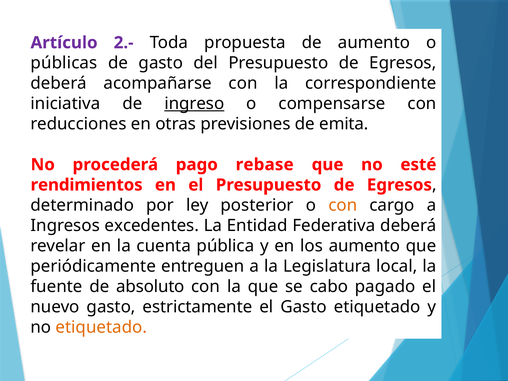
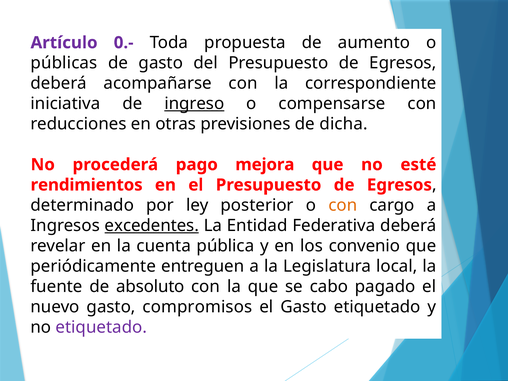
2.-: 2.- -> 0.-
emita: emita -> dicha
rebase: rebase -> mejora
excedentes underline: none -> present
los aumento: aumento -> convenio
estrictamente: estrictamente -> compromisos
etiquetado at (101, 327) colour: orange -> purple
